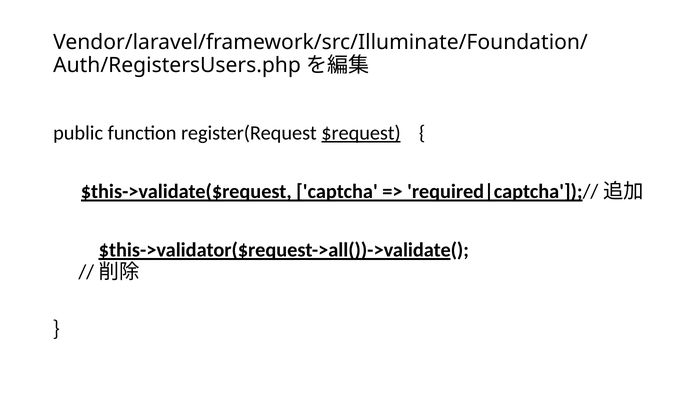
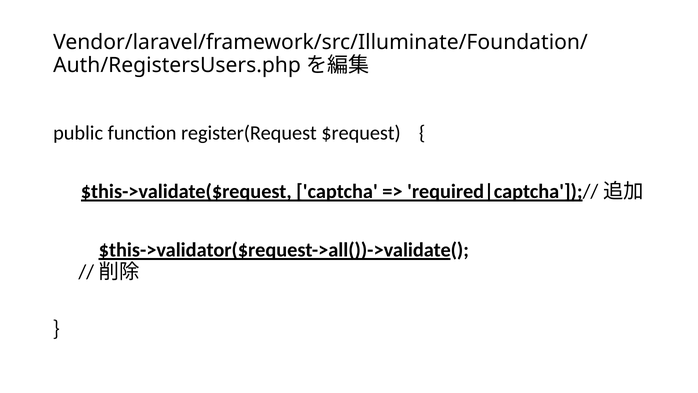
$request underline: present -> none
